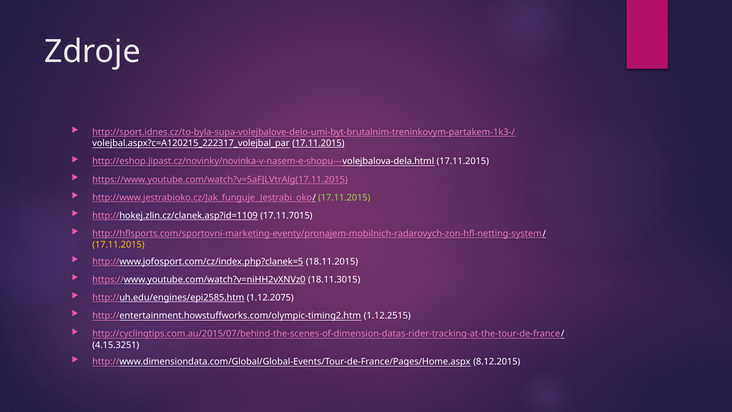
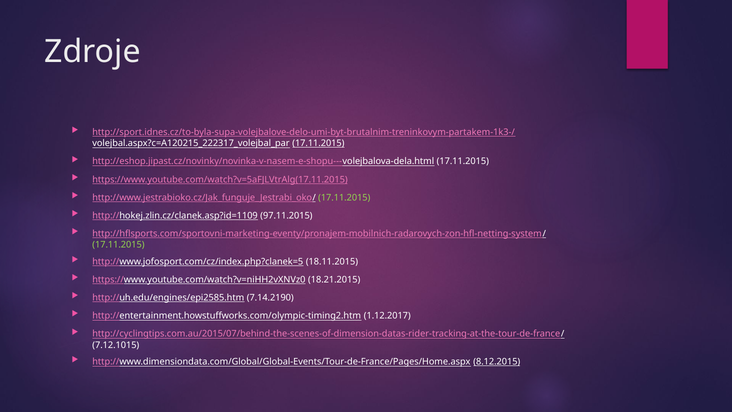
17.11.7015: 17.11.7015 -> 97.11.2015
17.11.2015 at (118, 245) colour: yellow -> light green
18.11.3015: 18.11.3015 -> 18.21.2015
1.12.2075: 1.12.2075 -> 7.14.2190
1.12.2515: 1.12.2515 -> 1.12.2017
4.15.3251: 4.15.3251 -> 7.12.1015
8.12.2015 underline: none -> present
